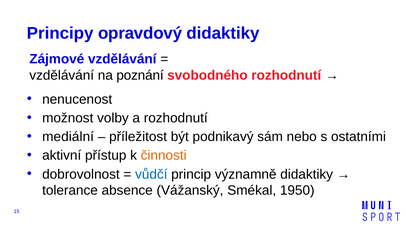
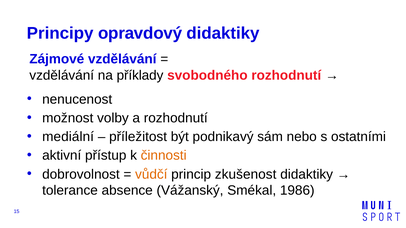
poznání: poznání -> příklady
vůdčí colour: blue -> orange
významně: významně -> zkušenost
1950: 1950 -> 1986
